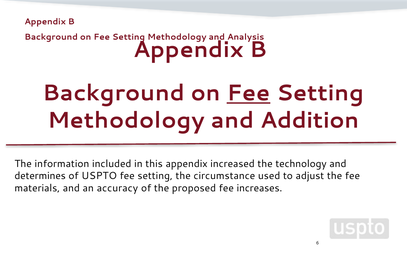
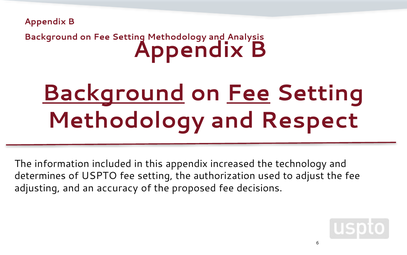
Background at (114, 93) underline: none -> present
Addition: Addition -> Respect
circumstance: circumstance -> authorization
materials: materials -> adjusting
increases: increases -> decisions
